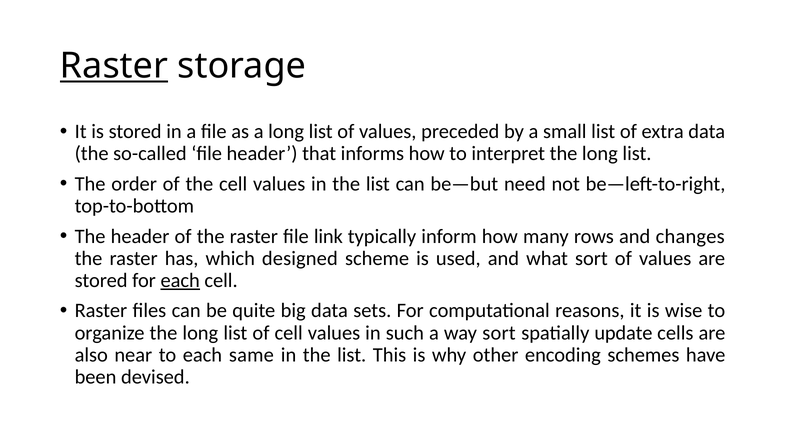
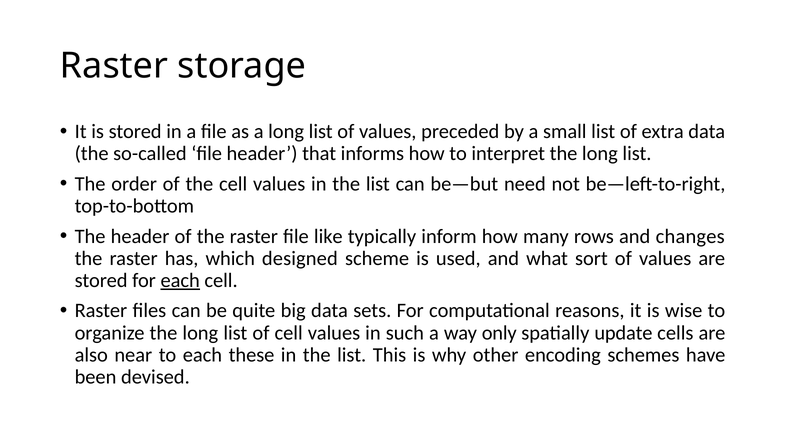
Raster at (114, 66) underline: present -> none
link: link -> like
way sort: sort -> only
same: same -> these
